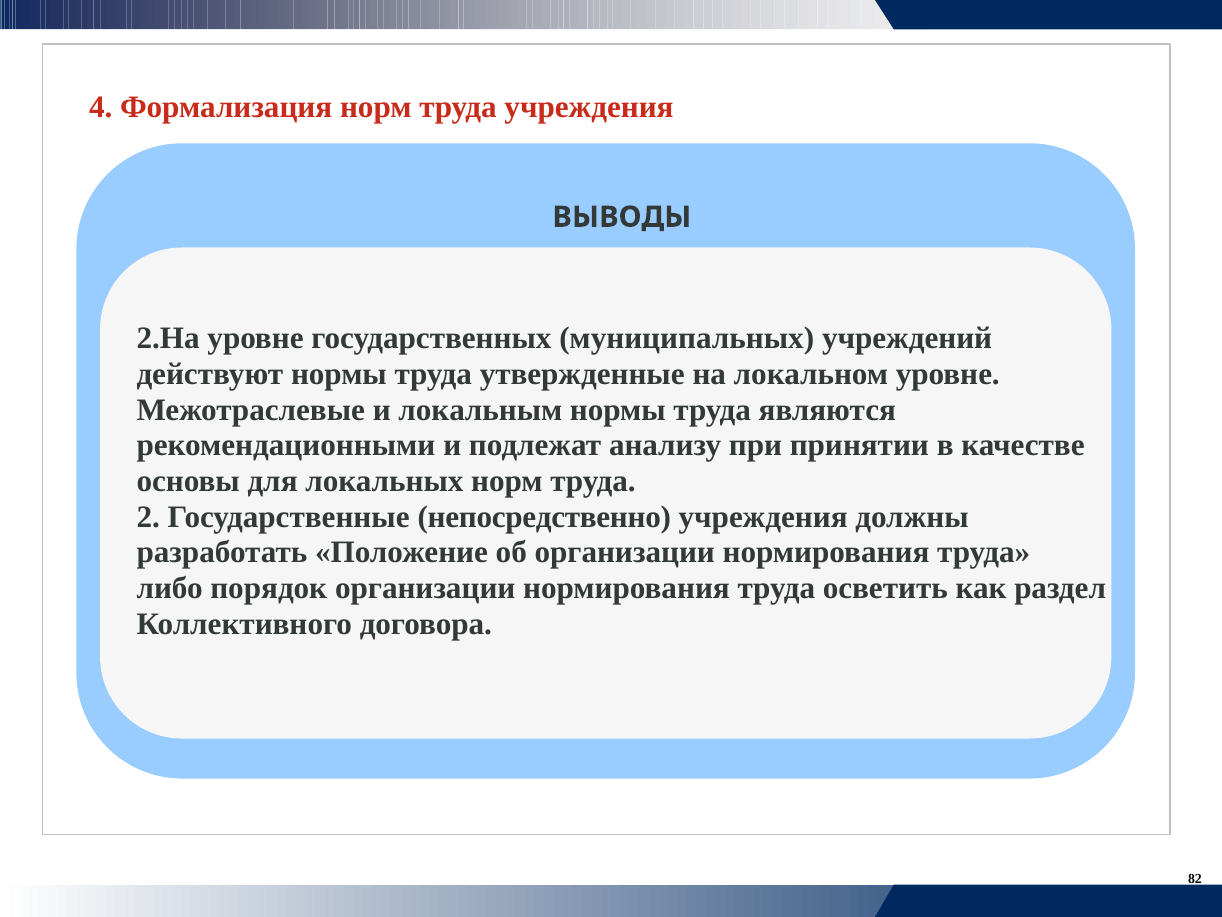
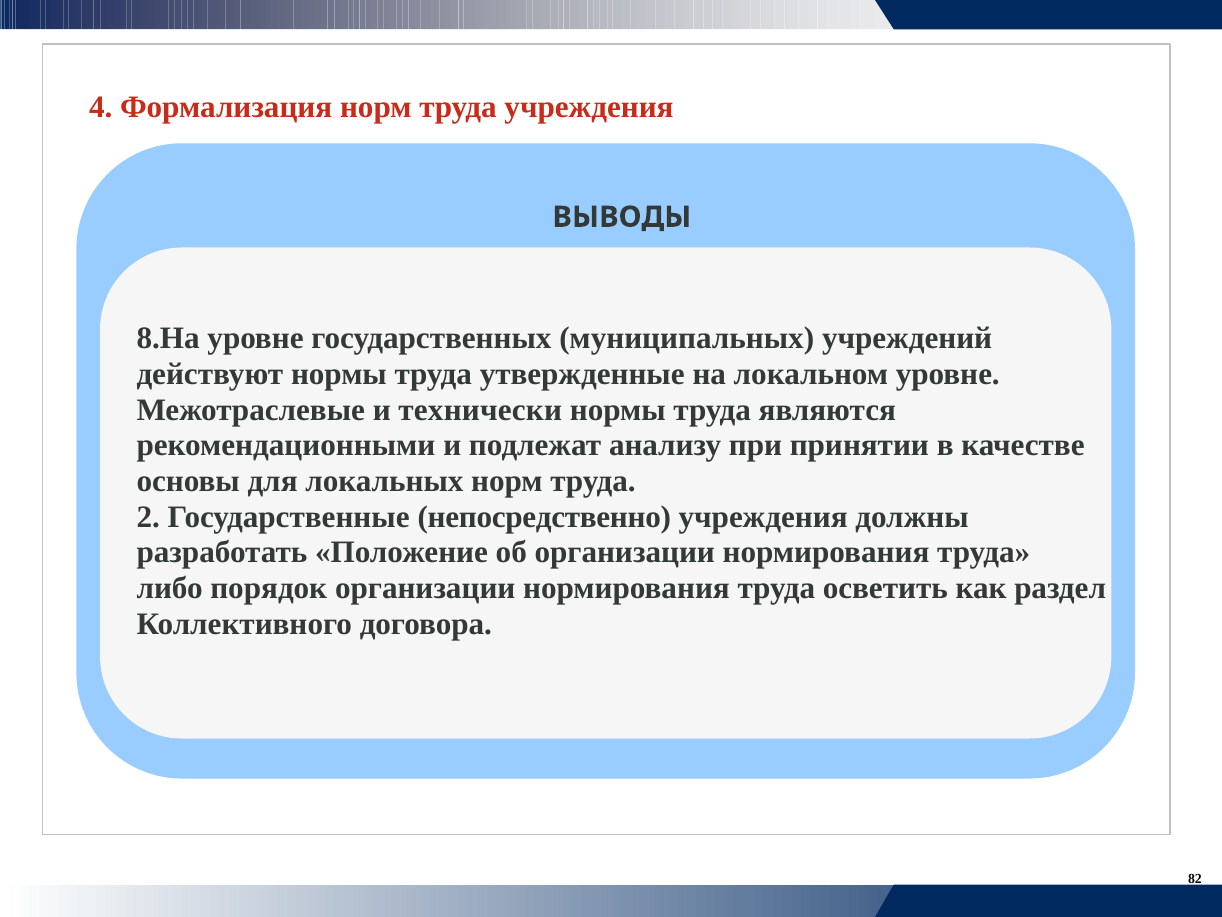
2.На: 2.На -> 8.На
локальным: локальным -> технически
